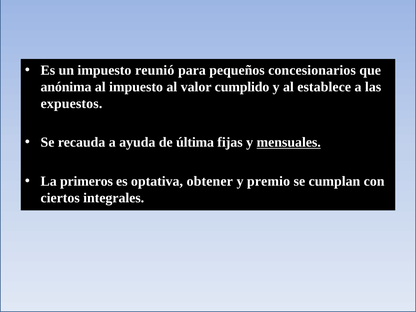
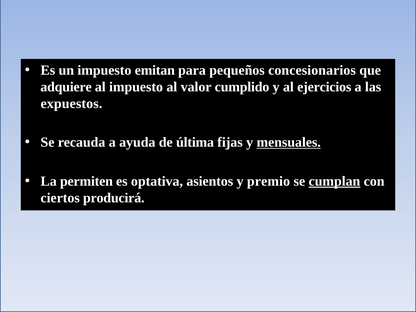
reunió: reunió -> emitan
anónima: anónima -> adquiere
establece: establece -> ejercicios
primeros: primeros -> permiten
obtener: obtener -> asientos
cumplan underline: none -> present
integrales: integrales -> producirá
